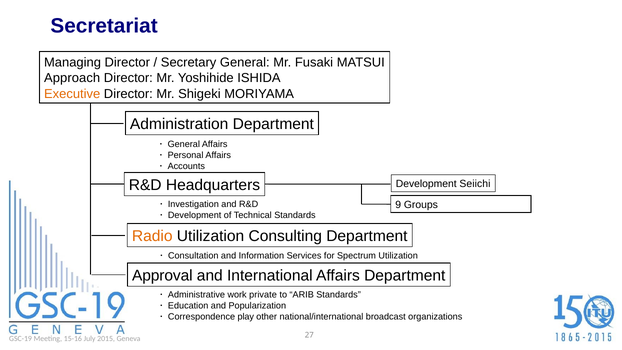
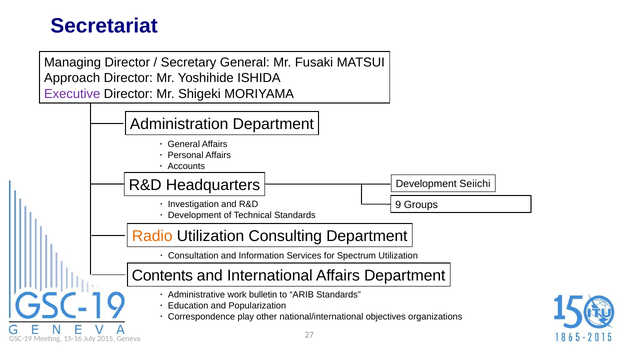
Executive colour: orange -> purple
Approval: Approval -> Contents
private: private -> bulletin
broadcast: broadcast -> objectives
